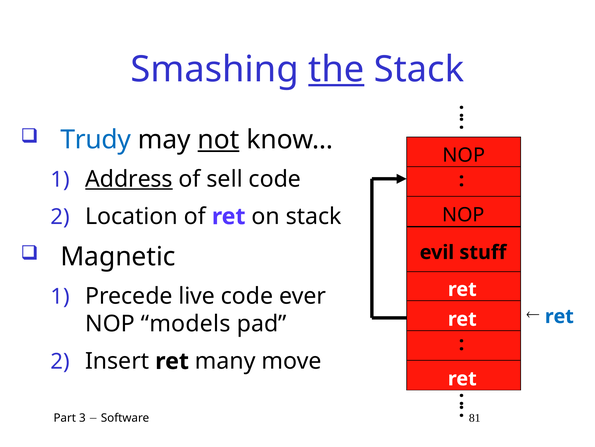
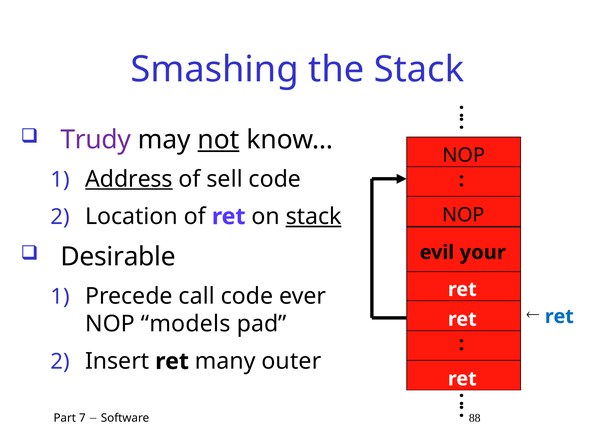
the underline: present -> none
Trudy colour: blue -> purple
stack at (314, 216) underline: none -> present
Magnetic: Magnetic -> Desirable
stuff: stuff -> your
live: live -> call
move: move -> outer
3: 3 -> 7
81: 81 -> 88
